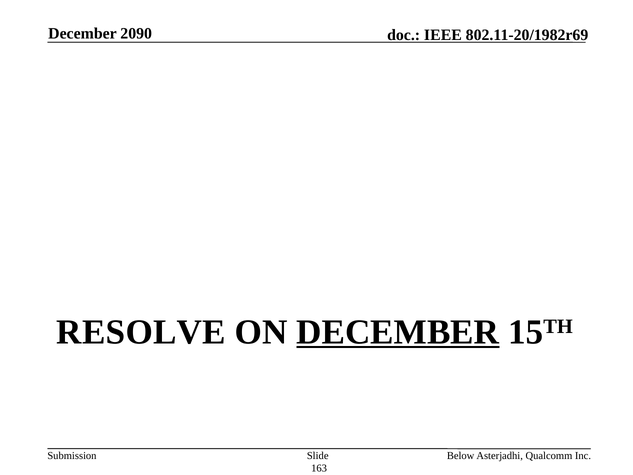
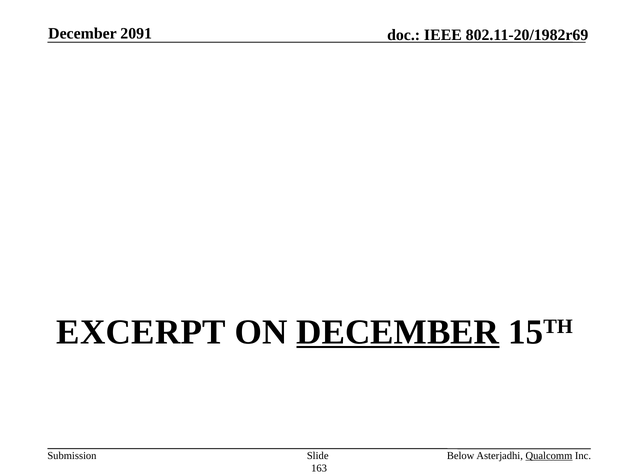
2090: 2090 -> 2091
RESOLVE: RESOLVE -> EXCERPT
Qualcomm underline: none -> present
